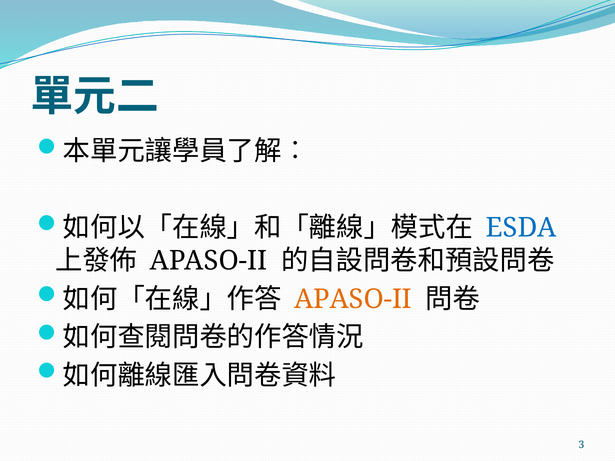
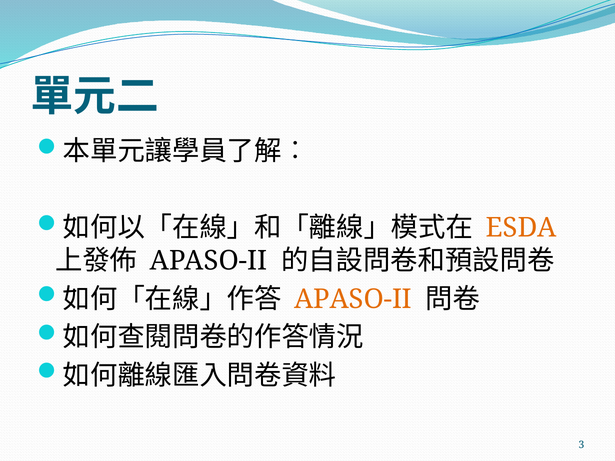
ESDA colour: blue -> orange
